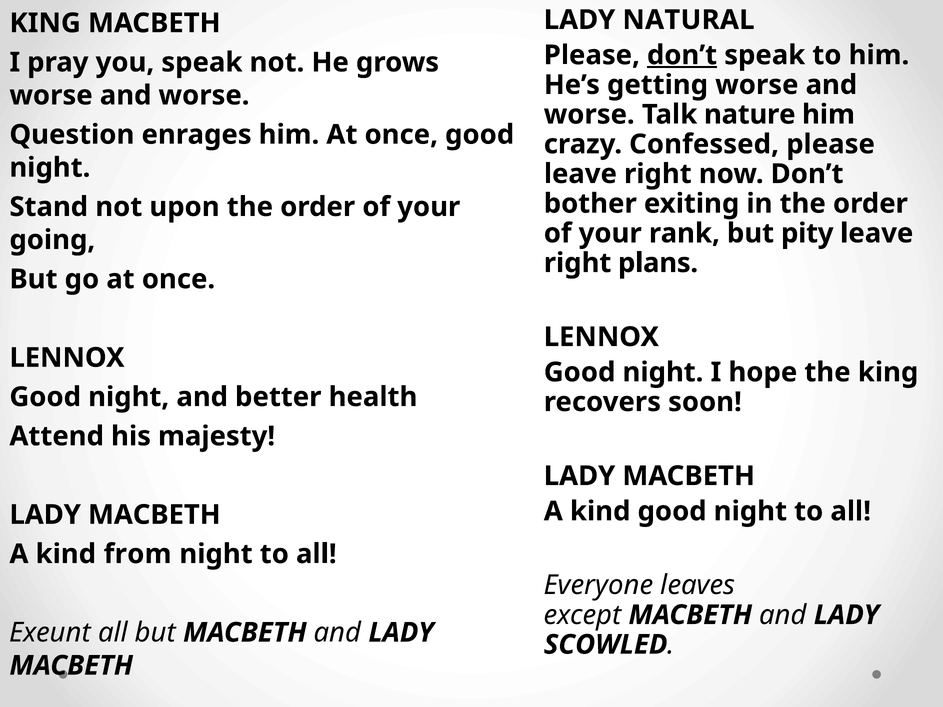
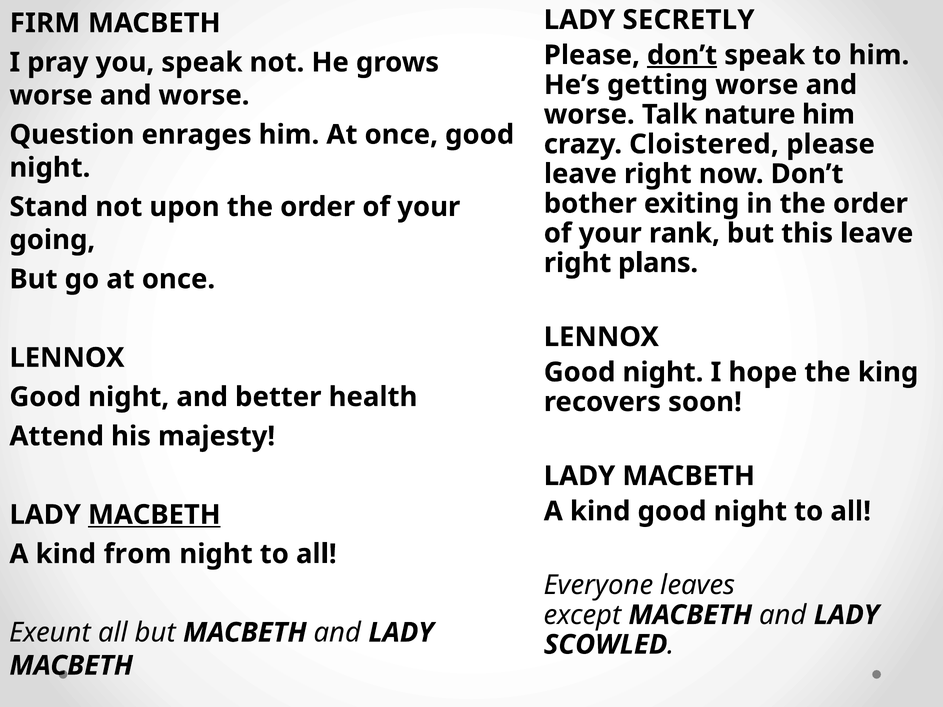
NATURAL: NATURAL -> SECRETLY
KING at (45, 23): KING -> FIRM
Confessed: Confessed -> Cloistered
pity: pity -> this
MACBETH at (154, 515) underline: none -> present
